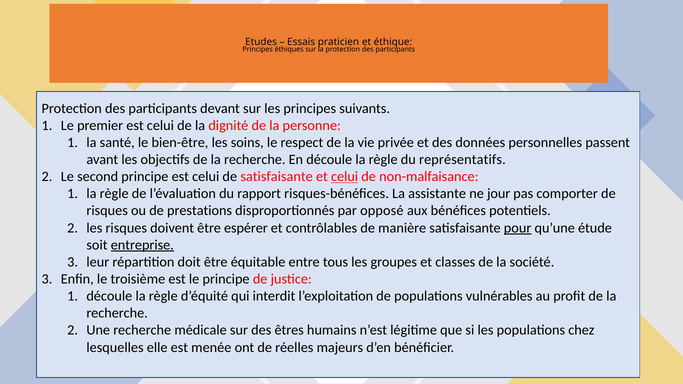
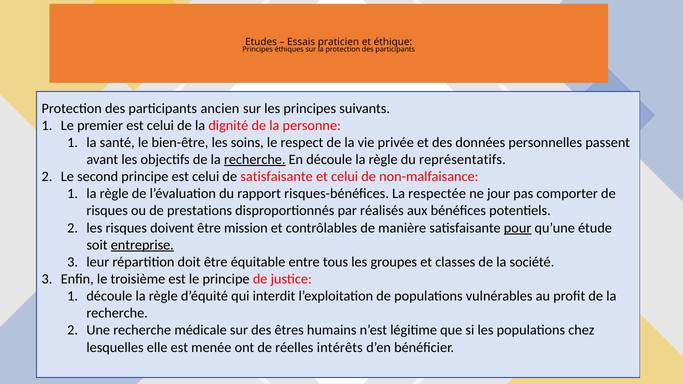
devant: devant -> ancien
recherche at (255, 160) underline: none -> present
celui at (345, 177) underline: present -> none
assistante: assistante -> respectée
opposé: opposé -> réalisés
espérer: espérer -> mission
majeurs: majeurs -> intérêts
